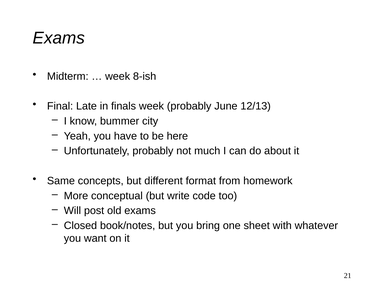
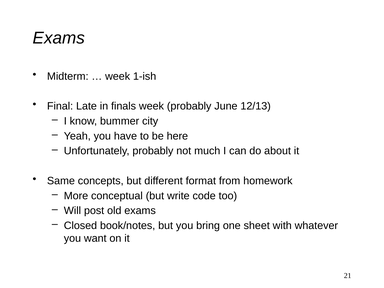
8-ish: 8-ish -> 1-ish
